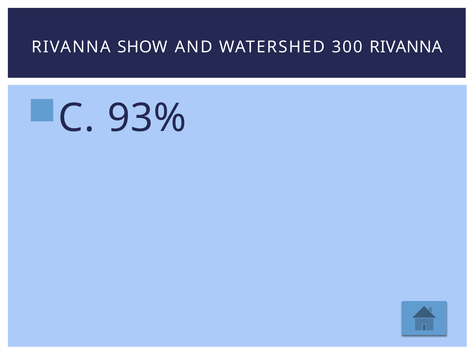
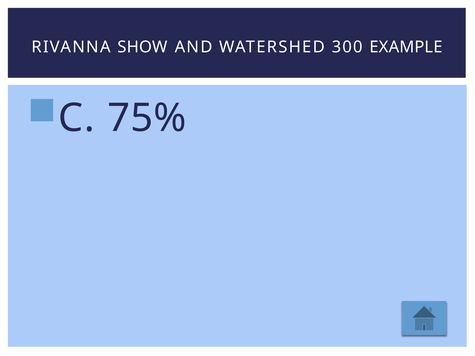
300 RIVANNA: RIVANNA -> EXAMPLE
93%: 93% -> 75%
